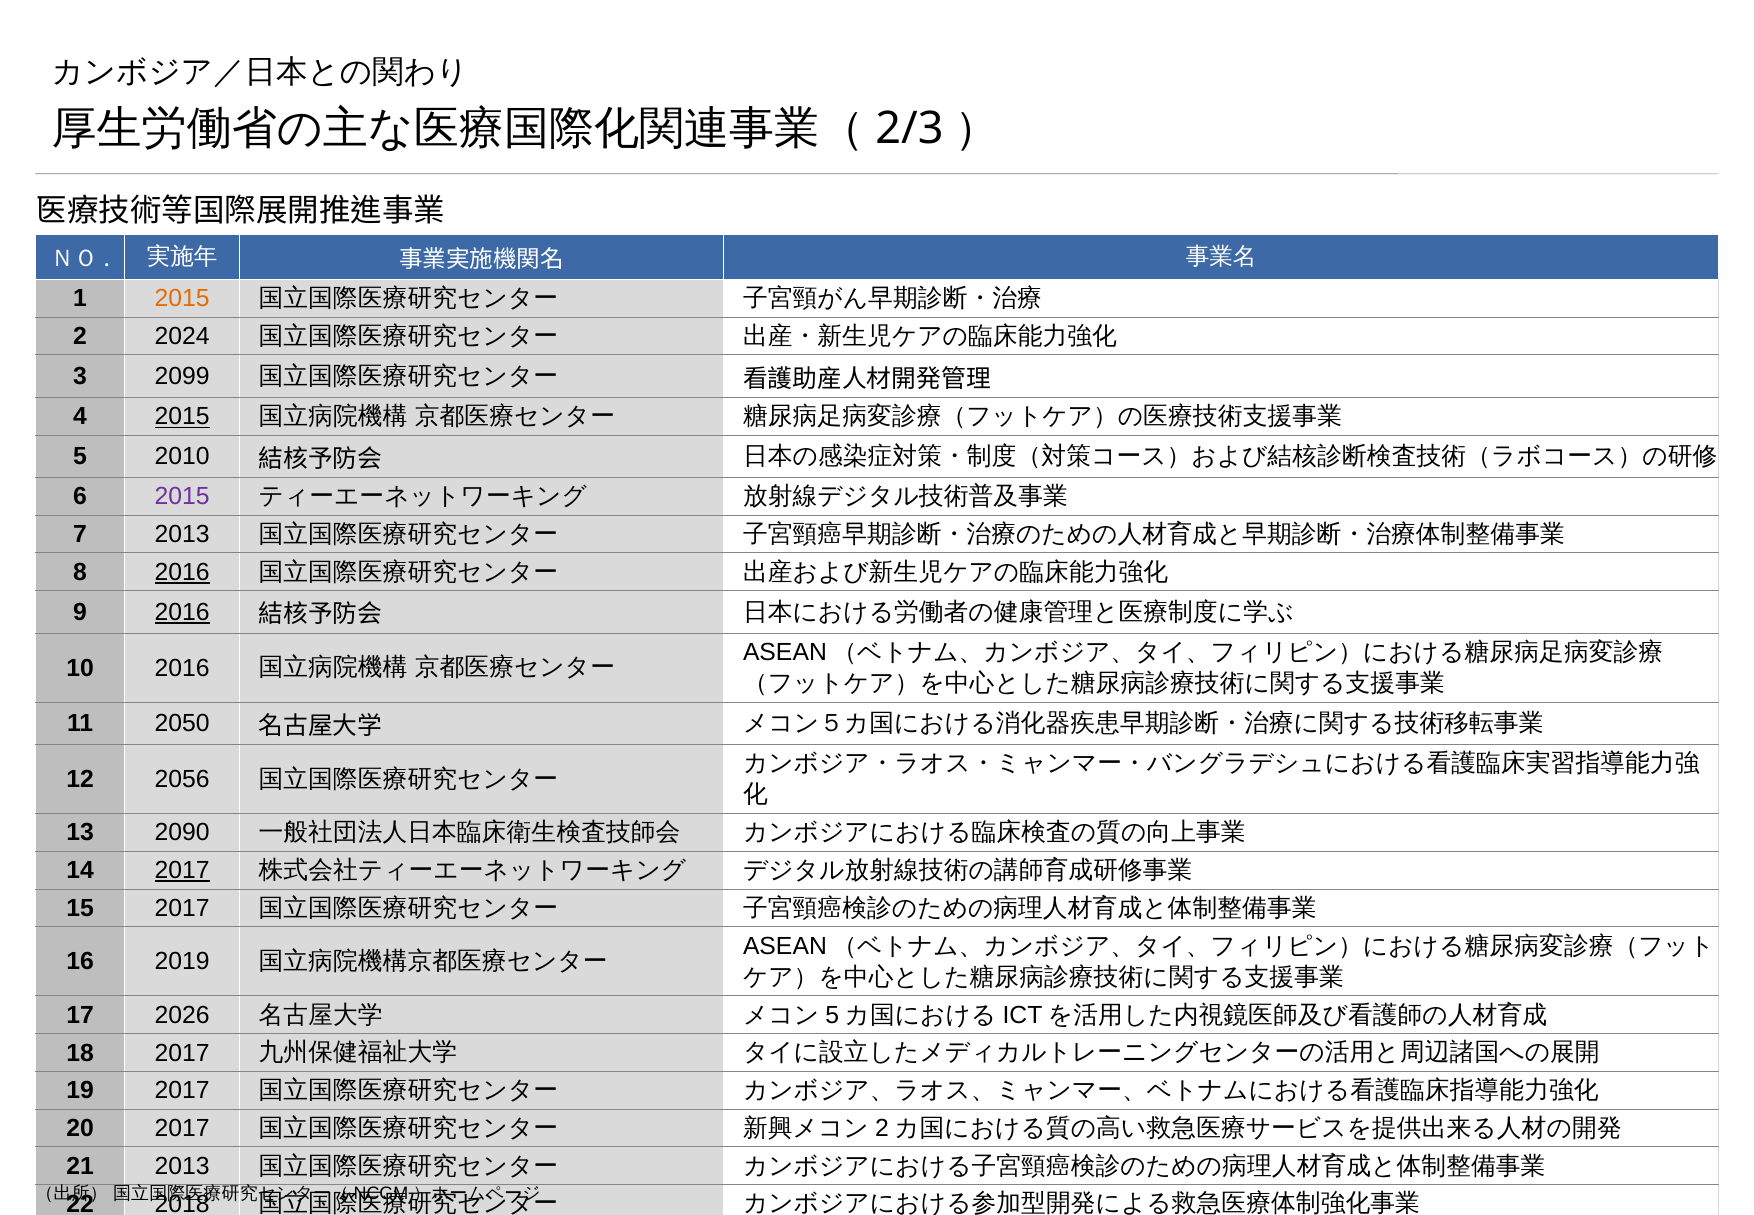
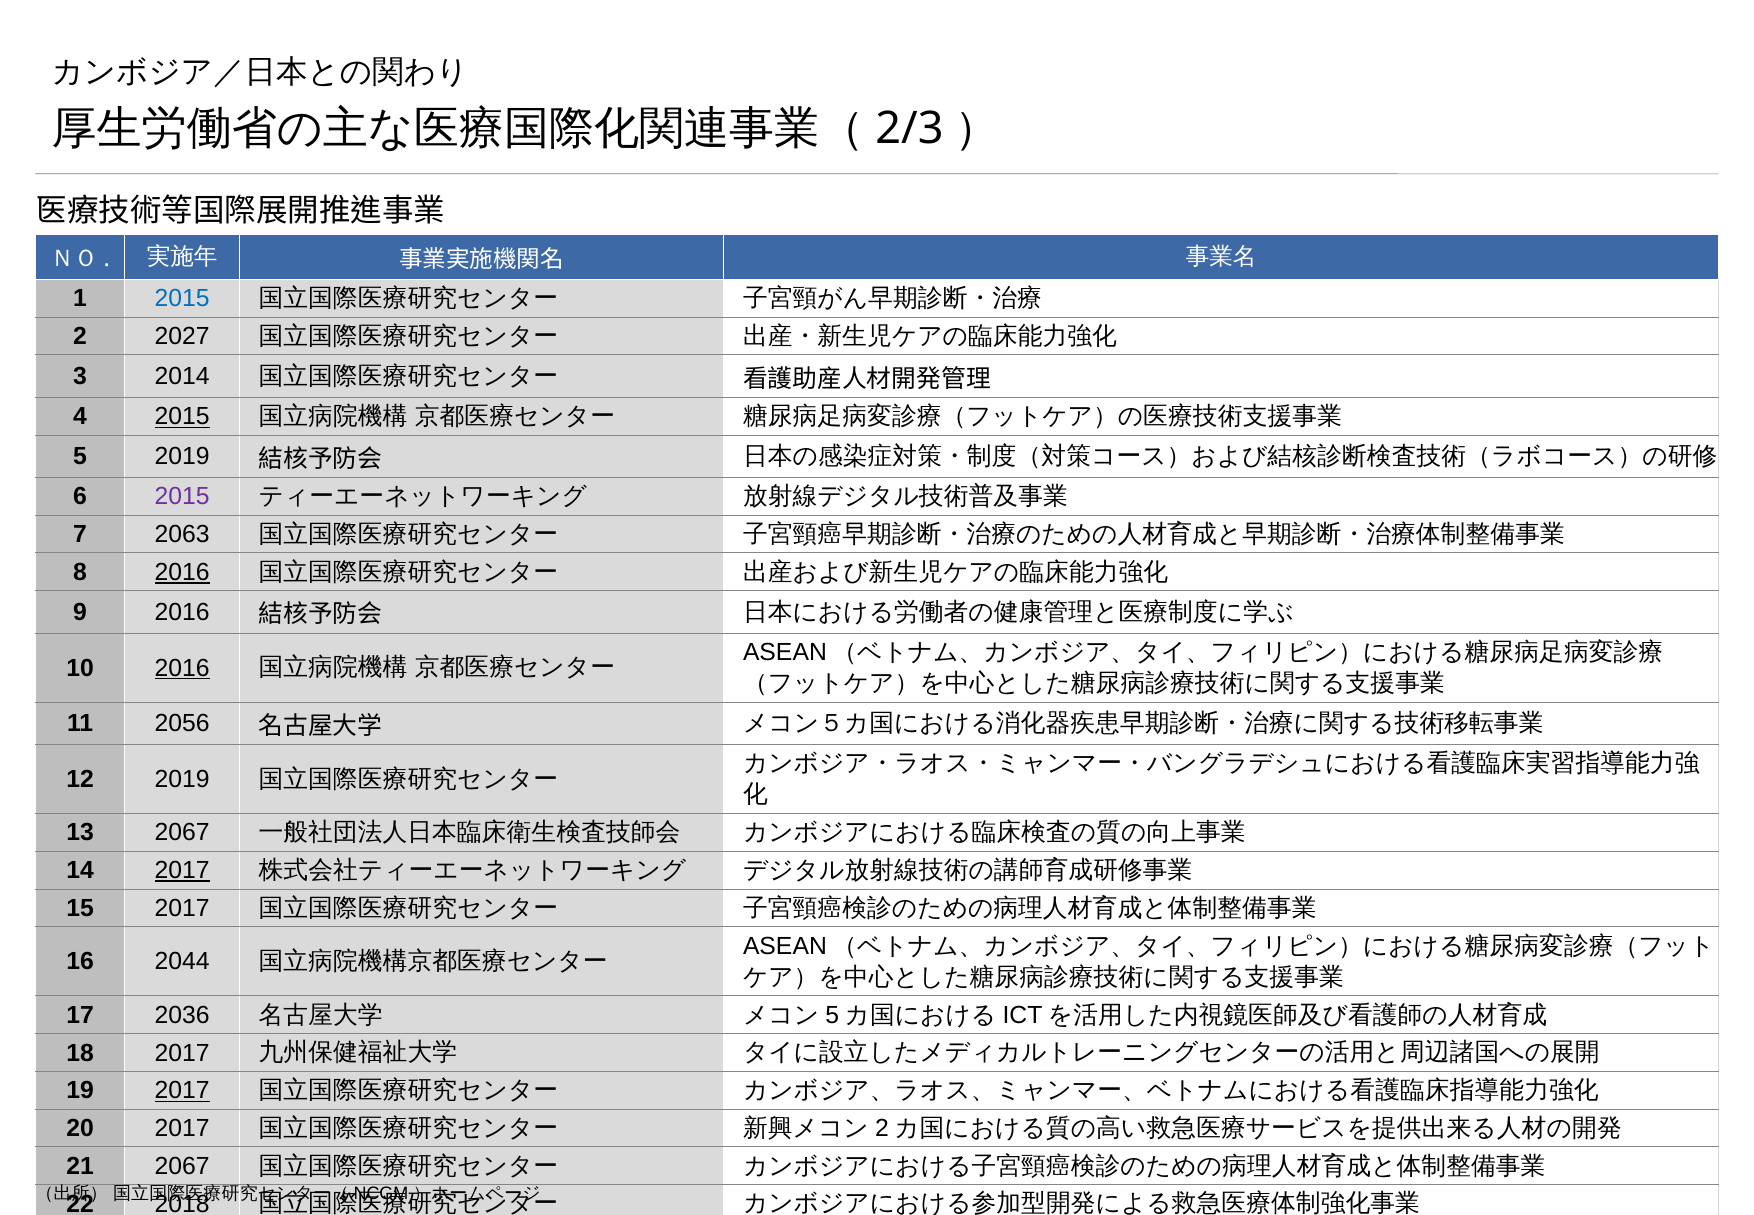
2015 at (182, 299) colour: orange -> blue
2024: 2024 -> 2027
2099: 2099 -> 2014
5 2010: 2010 -> 2019
7 2013: 2013 -> 2063
2016 at (182, 612) underline: present -> none
2016 at (182, 668) underline: none -> present
2050: 2050 -> 2056
12 2056: 2056 -> 2019
13 2090: 2090 -> 2067
2019: 2019 -> 2044
2026: 2026 -> 2036
2017 at (182, 1090) underline: none -> present
21 2013: 2013 -> 2067
